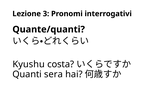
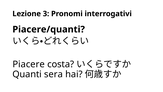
Quante/quanti: Quante/quanti -> Piacere/quanti
Kyushu: Kyushu -> Piacere
